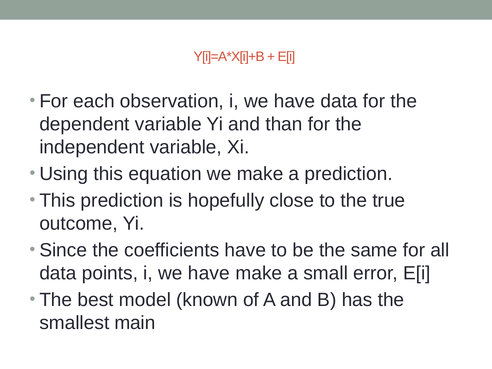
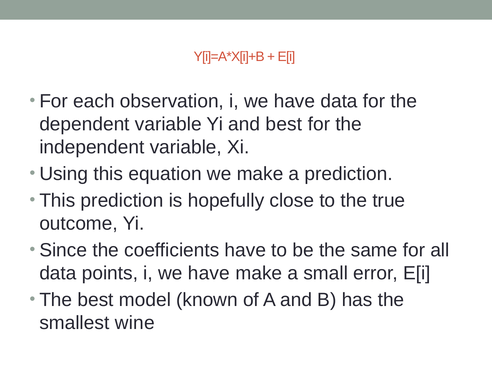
and than: than -> best
main: main -> wine
